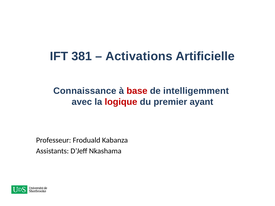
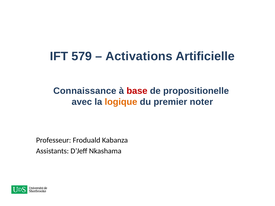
381: 381 -> 579
intelligemment: intelligemment -> propositionelle
logique colour: red -> orange
ayant: ayant -> noter
